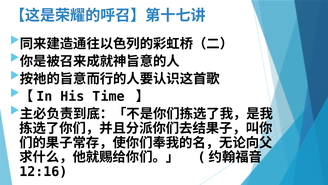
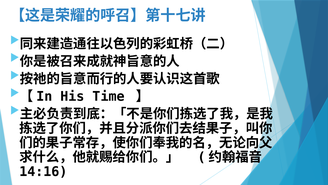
12:16: 12:16 -> 14:16
